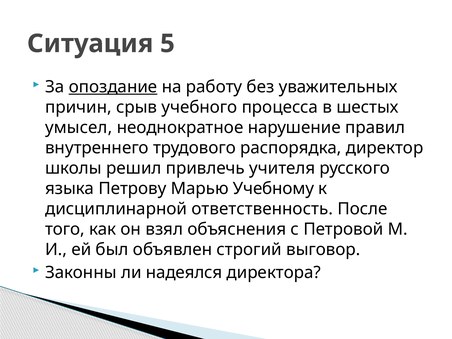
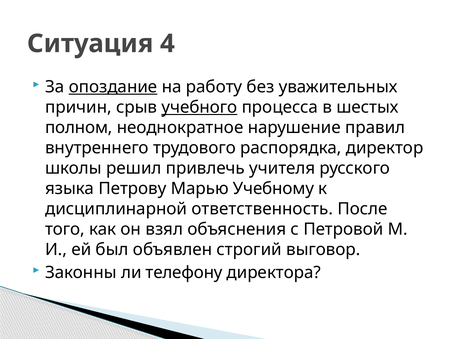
5: 5 -> 4
учебного underline: none -> present
умысел: умысел -> полном
надеялся: надеялся -> телефону
